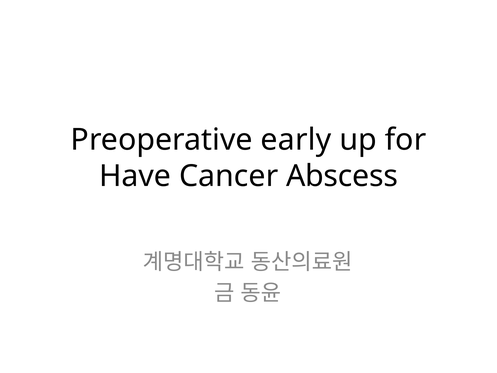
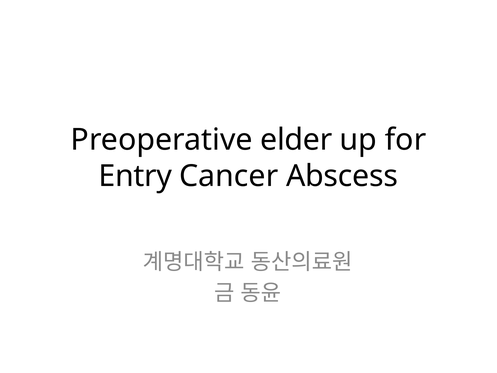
early: early -> elder
Have: Have -> Entry
